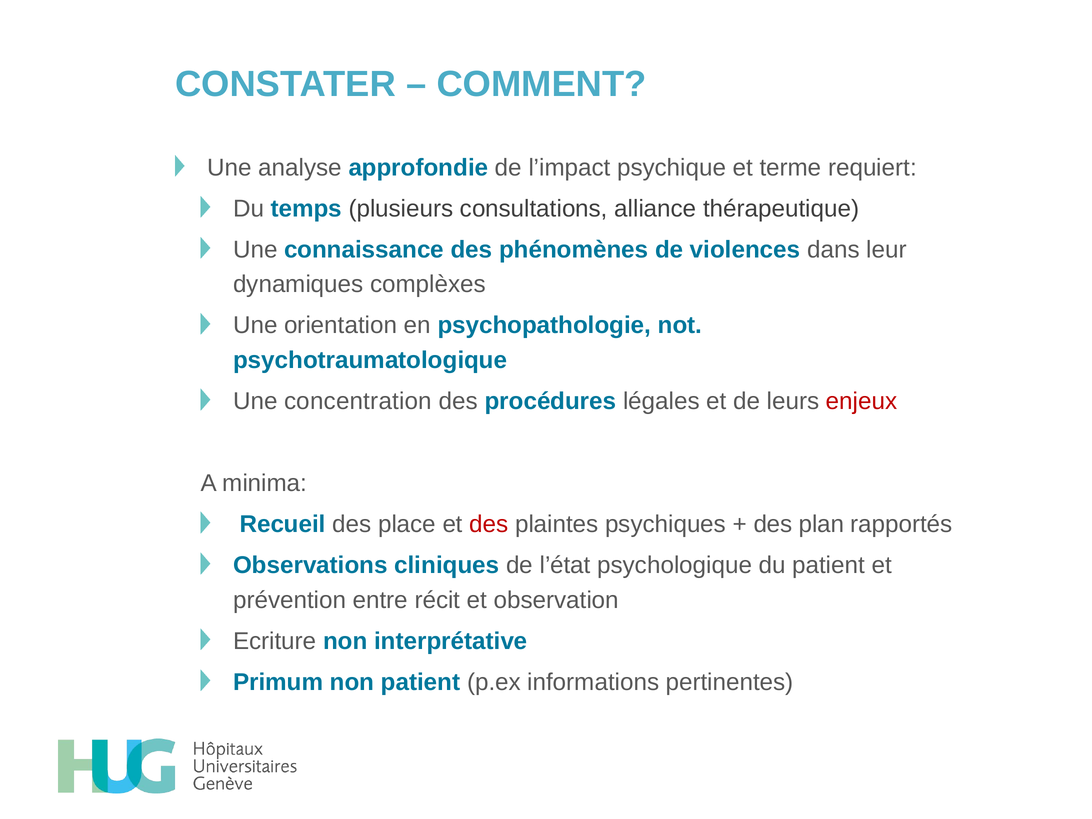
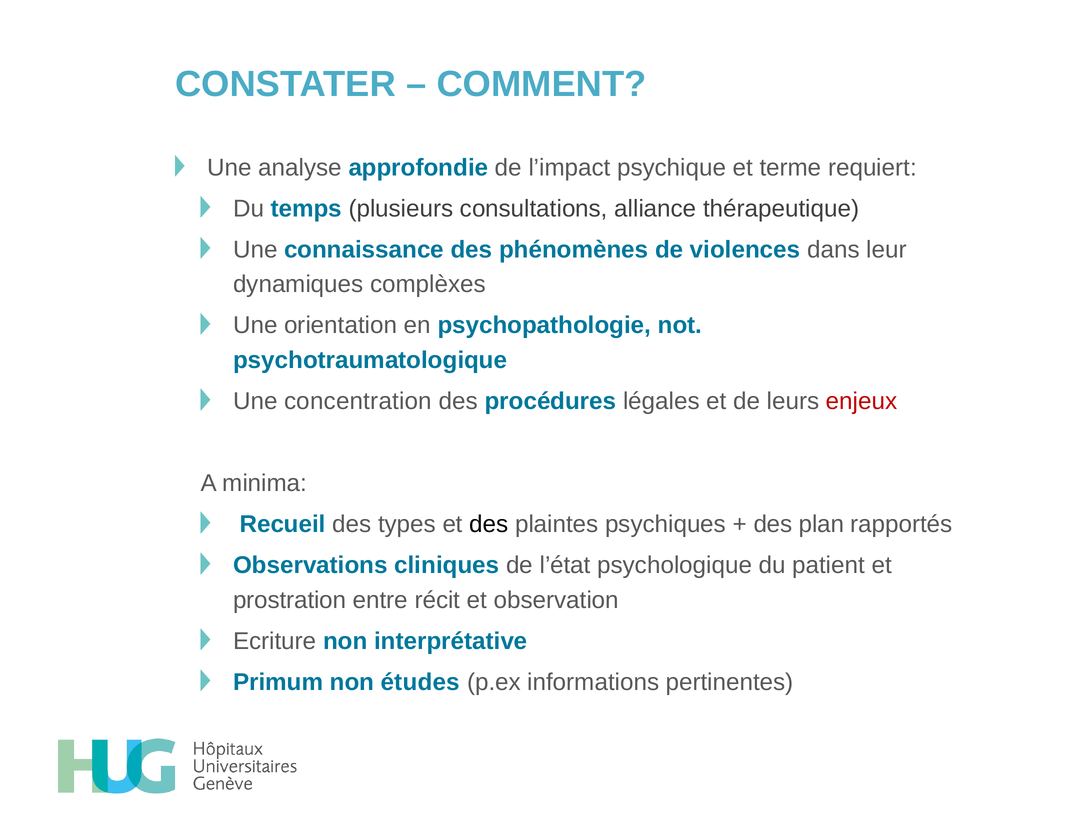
place: place -> types
des at (489, 524) colour: red -> black
prévention: prévention -> prostration
non patient: patient -> études
